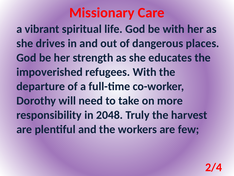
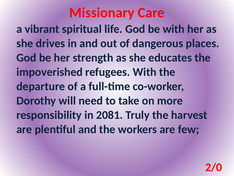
2048: 2048 -> 2081
2/4: 2/4 -> 2/0
